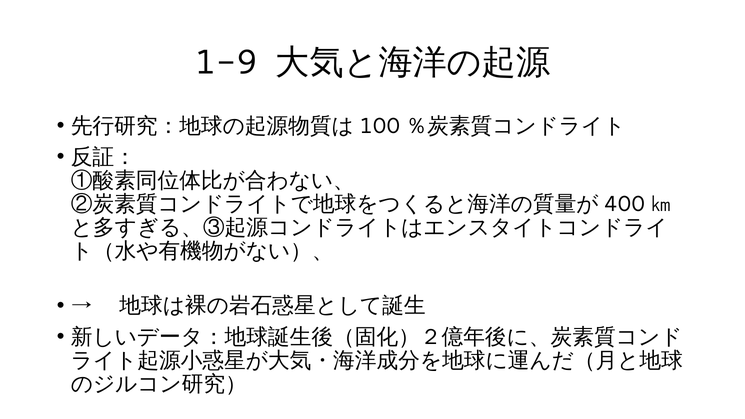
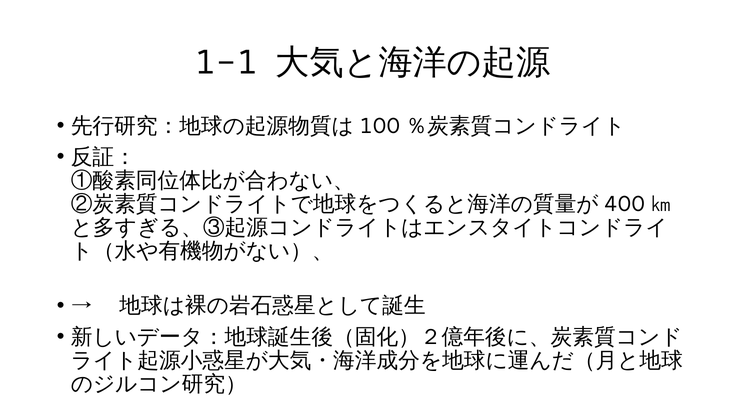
1-9: 1-9 -> 1-1
